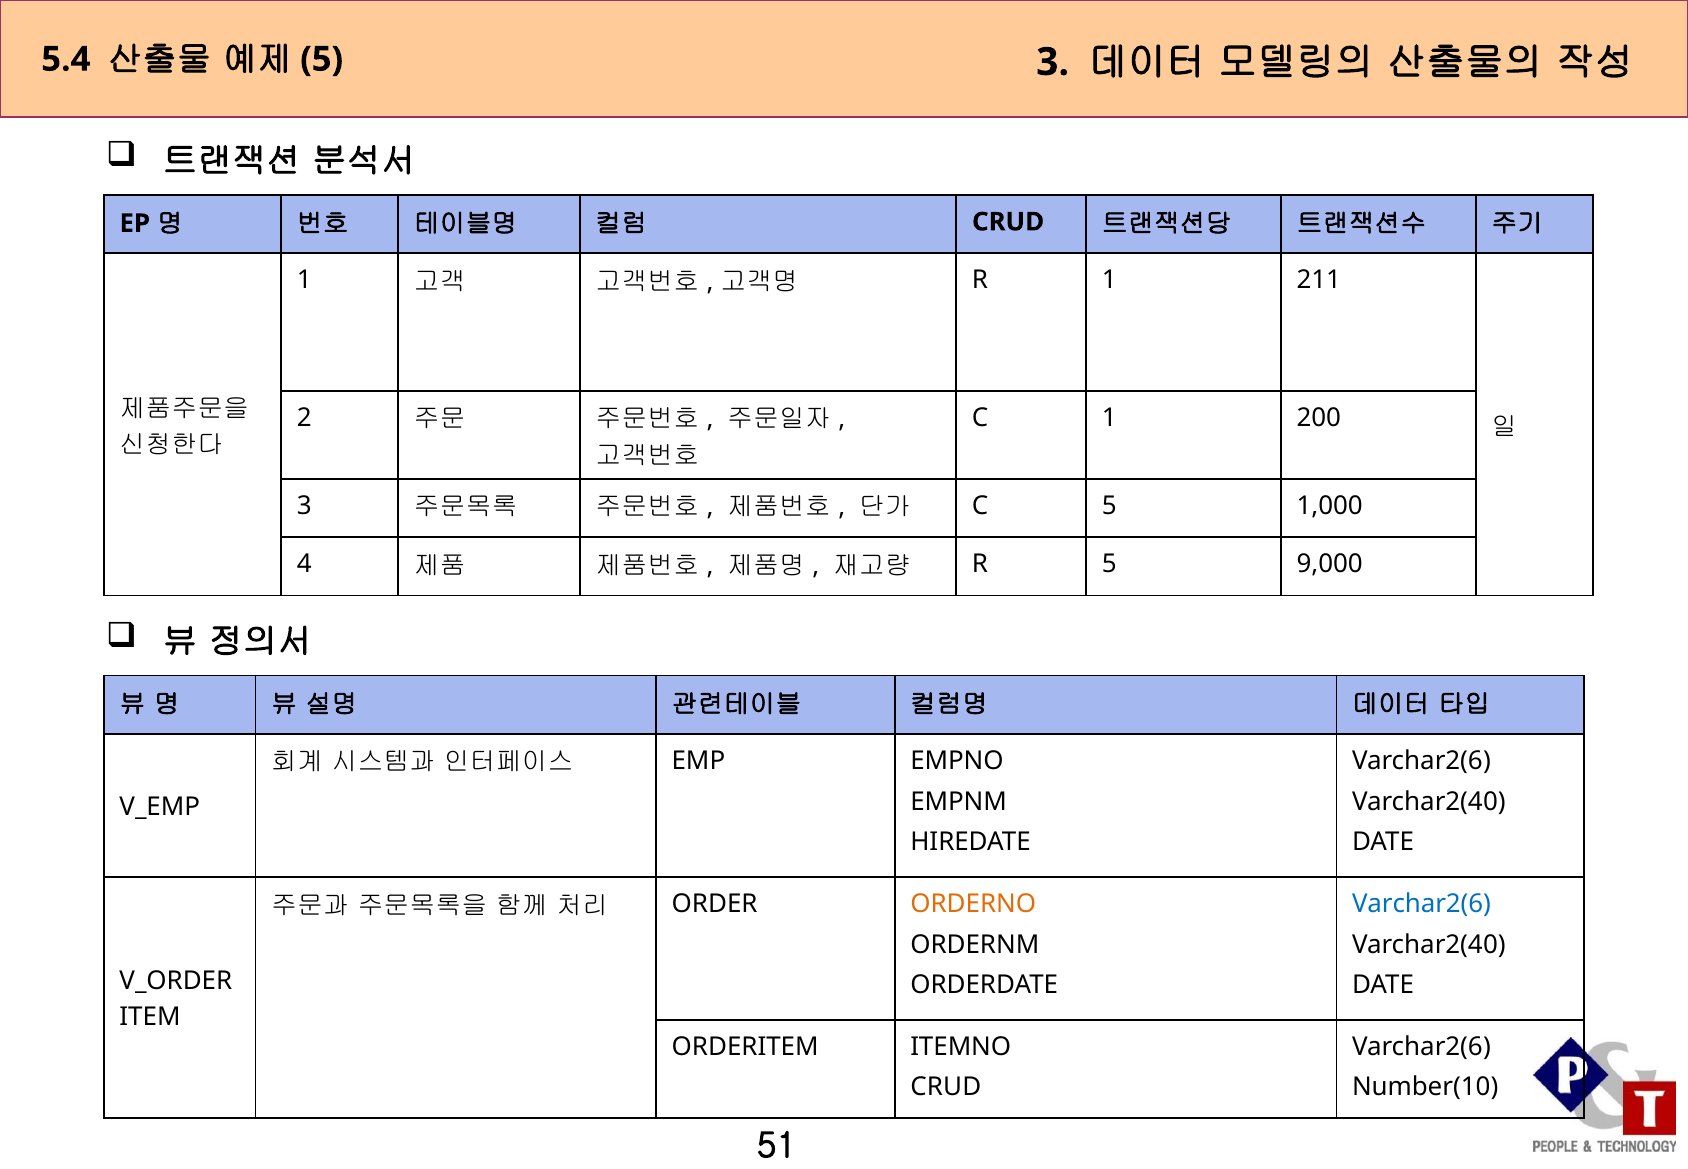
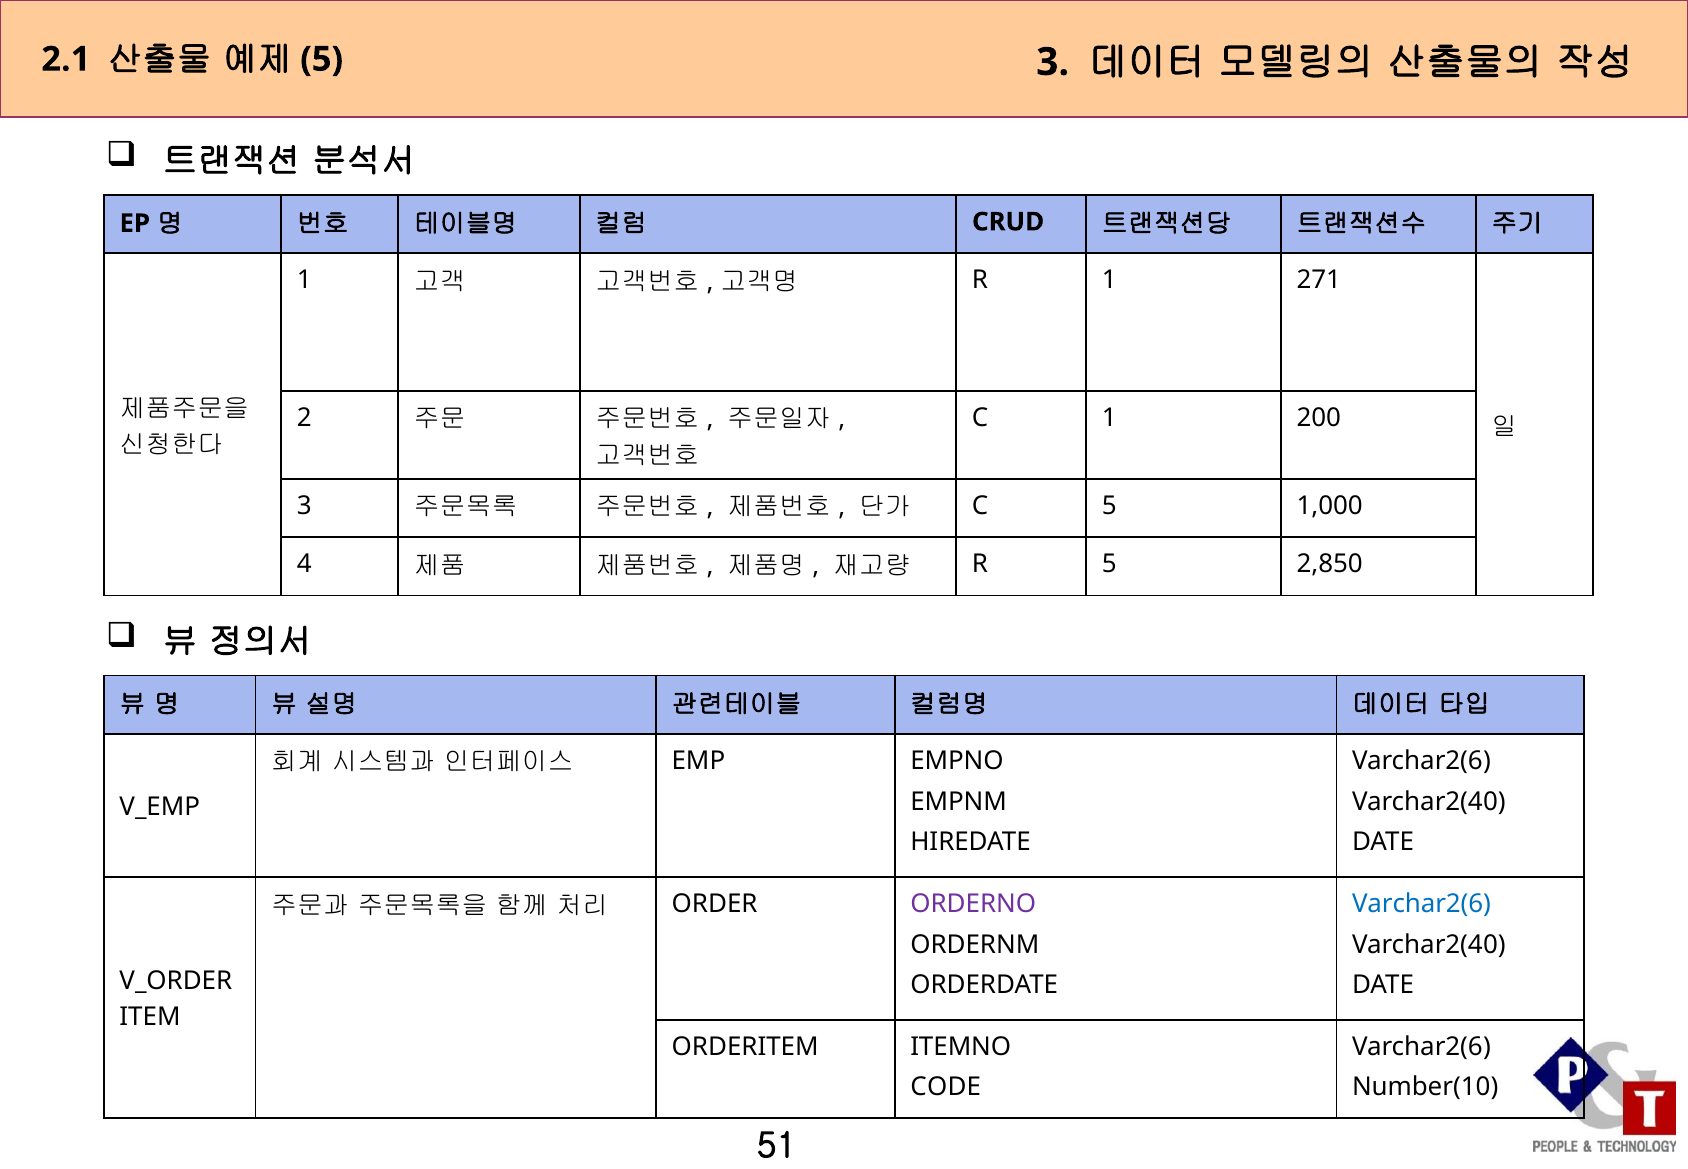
5.4: 5.4 -> 2.1
211: 211 -> 271
9,000: 9,000 -> 2,850
ORDERNO colour: orange -> purple
CRUD at (946, 1087): CRUD -> CODE
